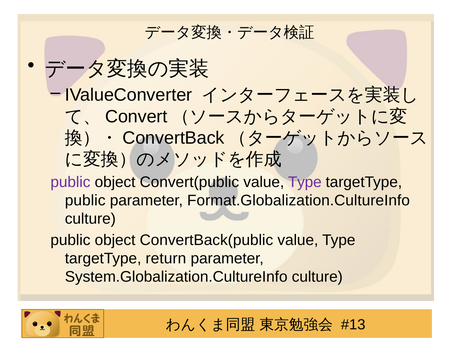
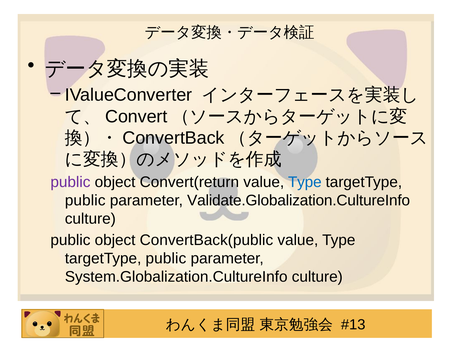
Convert(public: Convert(public -> Convert(return
Type at (305, 182) colour: purple -> blue
Format.Globalization.CultureInfo: Format.Globalization.CultureInfo -> Validate.Globalization.CultureInfo
return at (166, 259): return -> public
